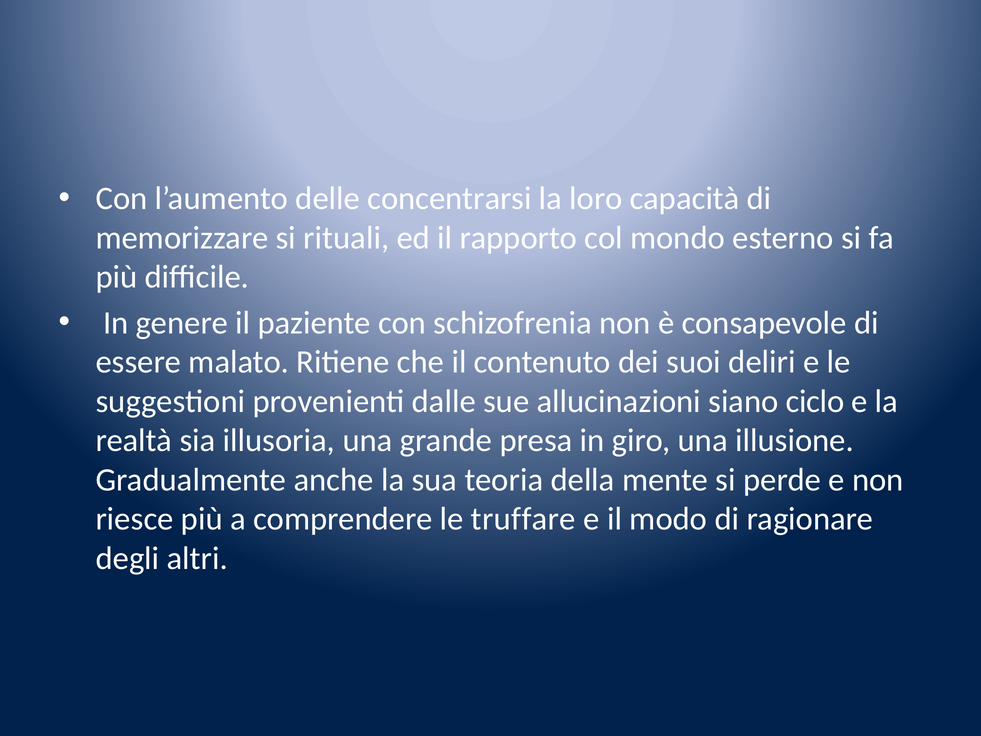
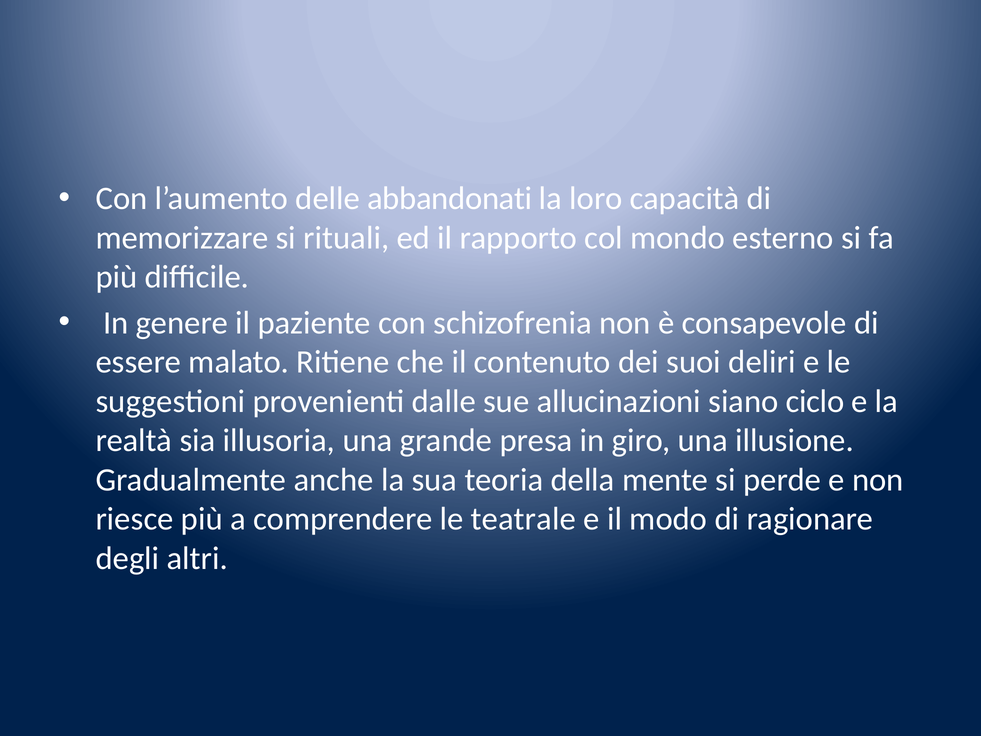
concentrarsi: concentrarsi -> abbandonati
truffare: truffare -> teatrale
